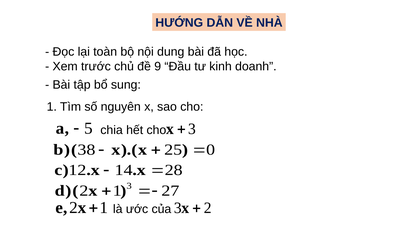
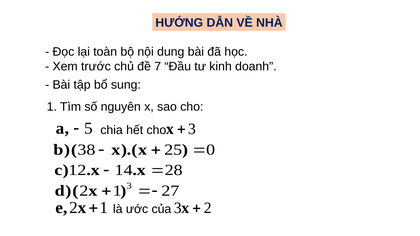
9: 9 -> 7
